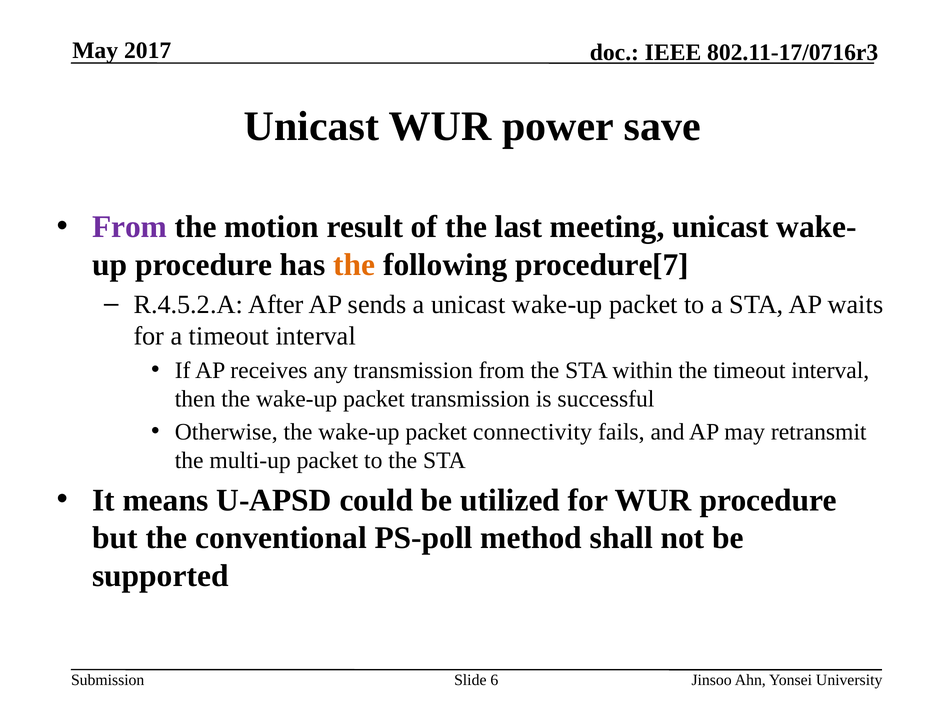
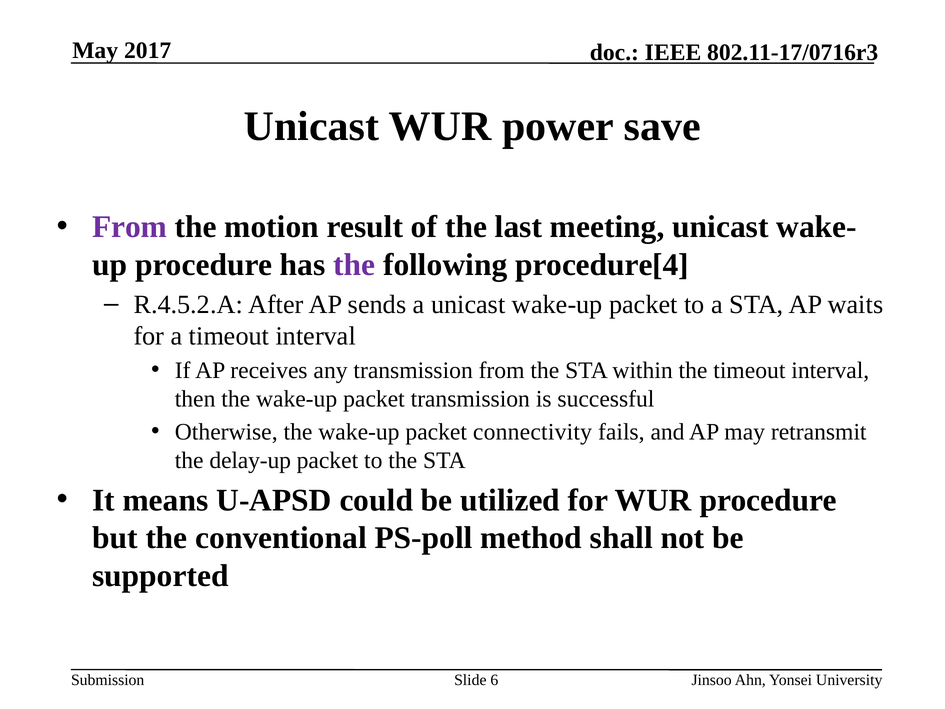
the at (354, 265) colour: orange -> purple
procedure[7: procedure[7 -> procedure[4
multi-up: multi-up -> delay-up
